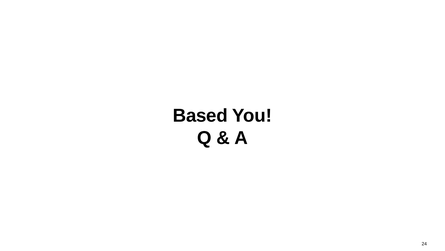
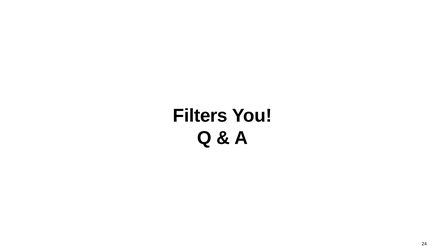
Based: Based -> Filters
